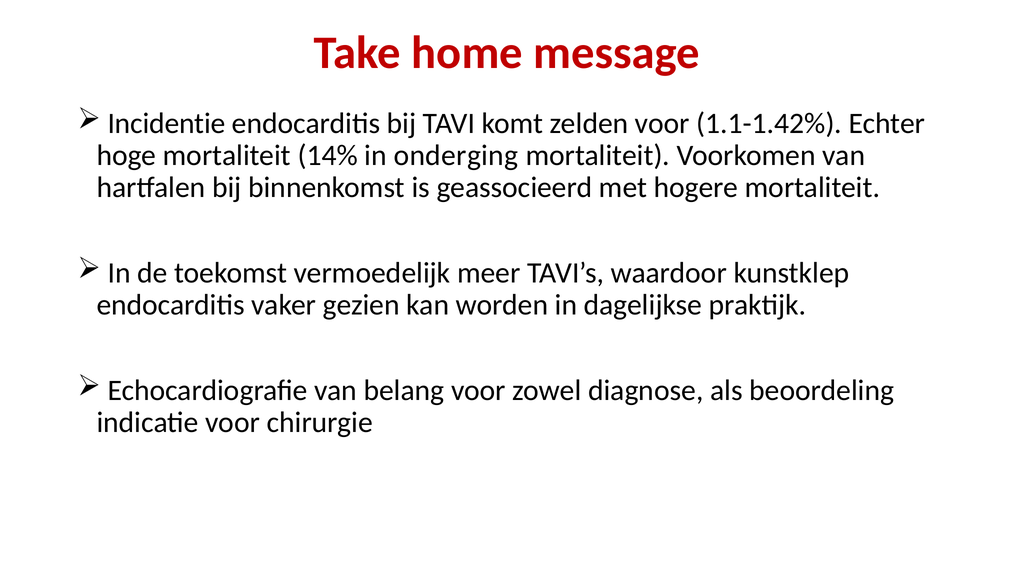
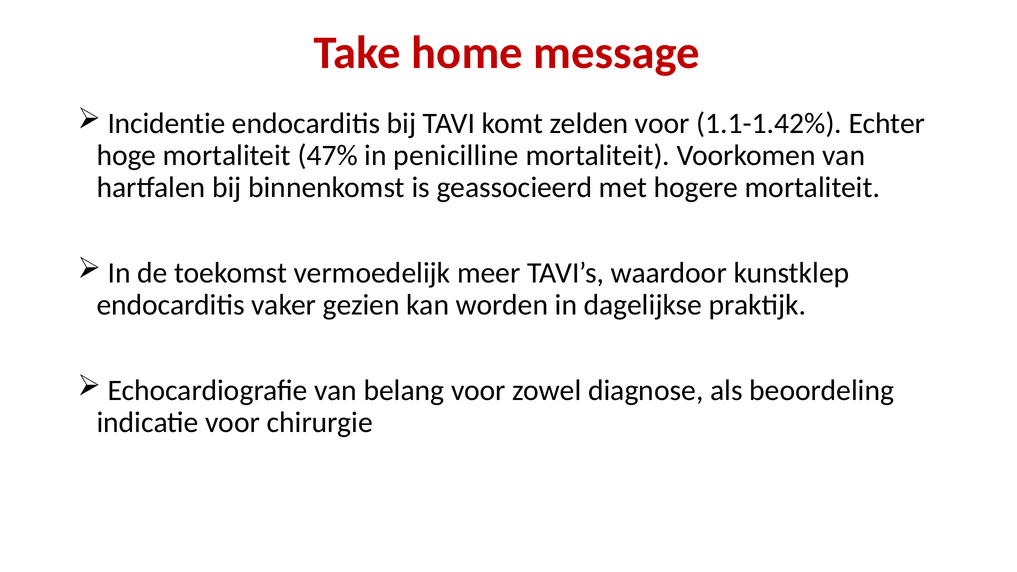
14%: 14% -> 47%
onderging: onderging -> penicilline
